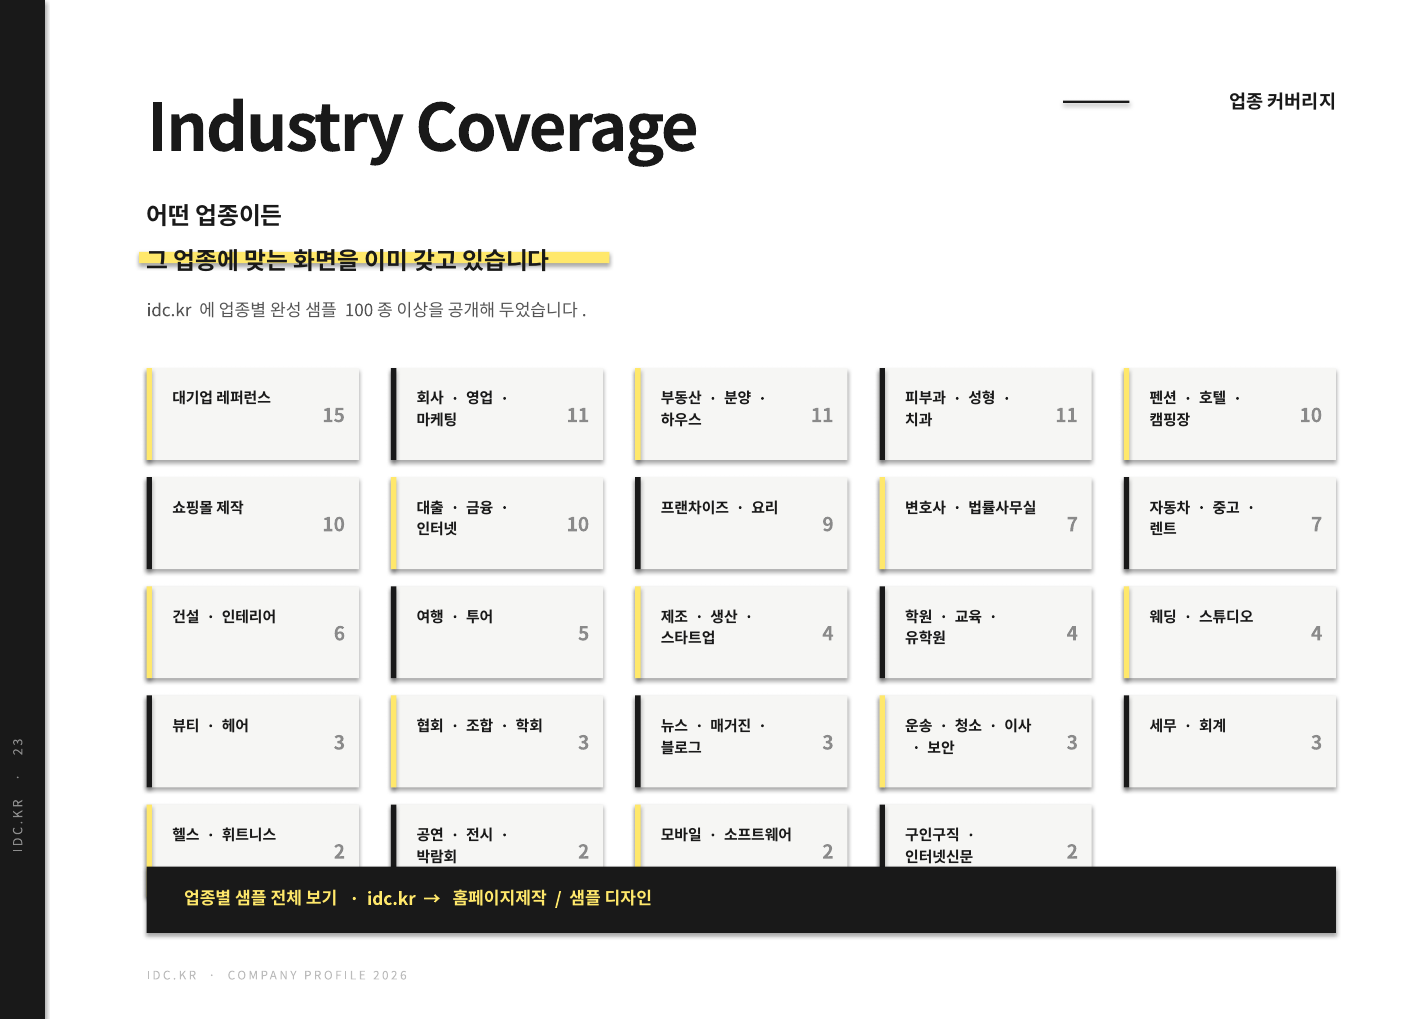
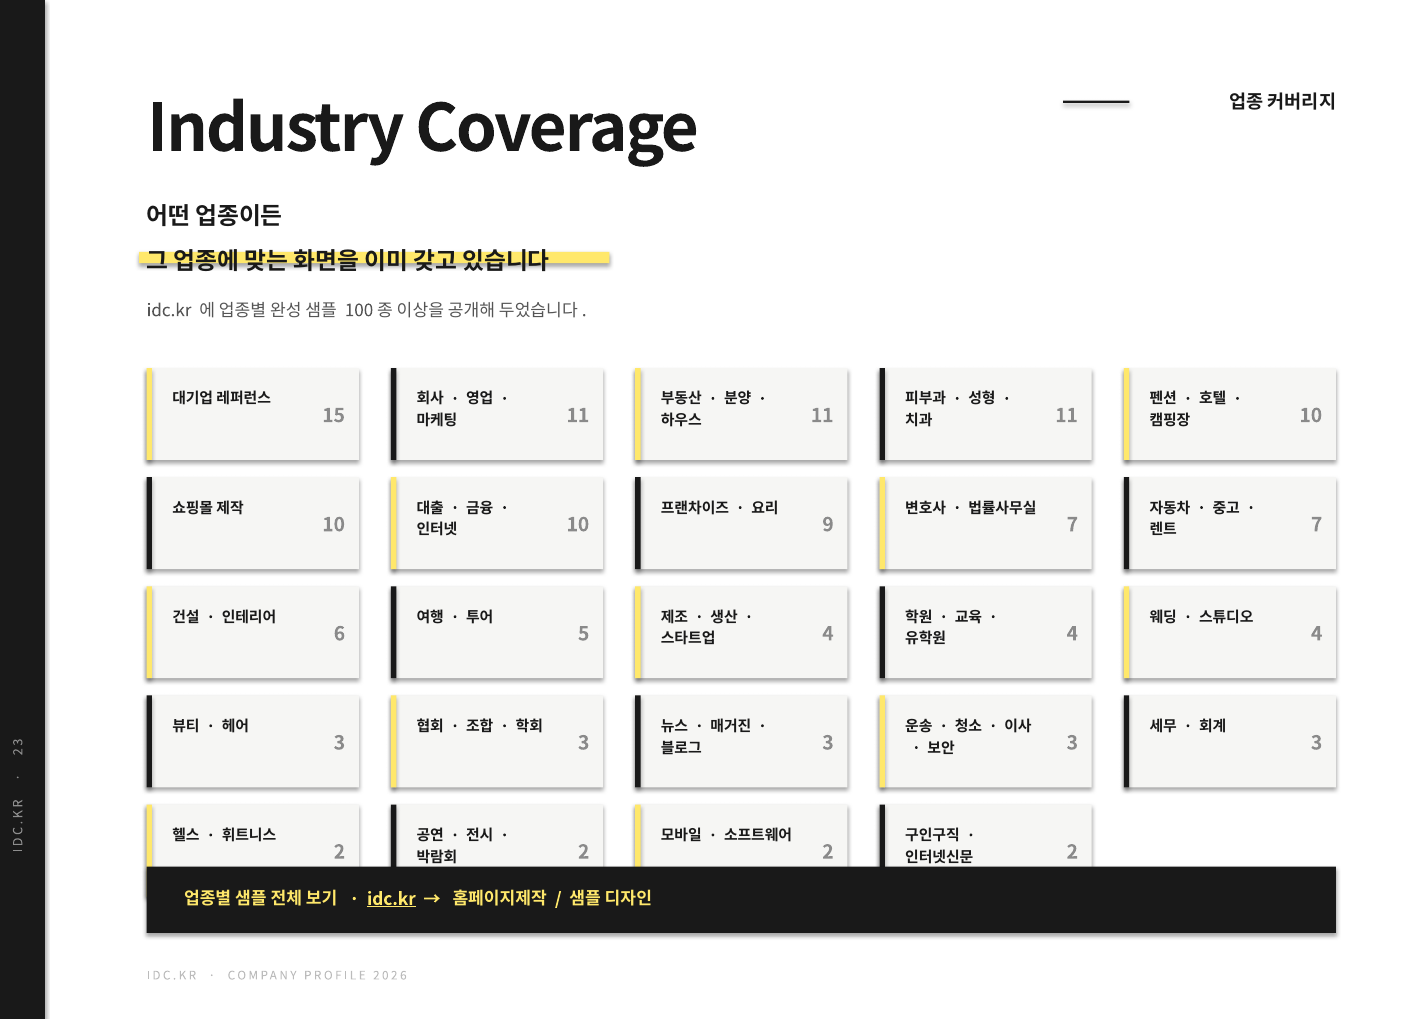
idc.kr at (391, 900) underline: none -> present
